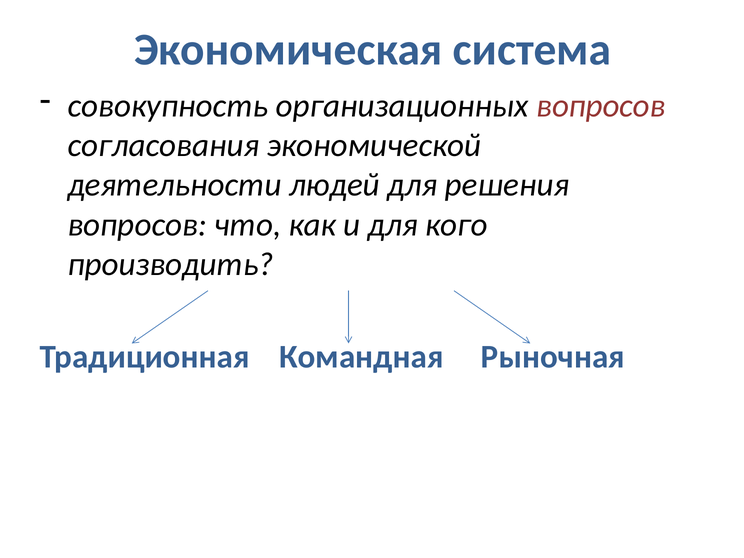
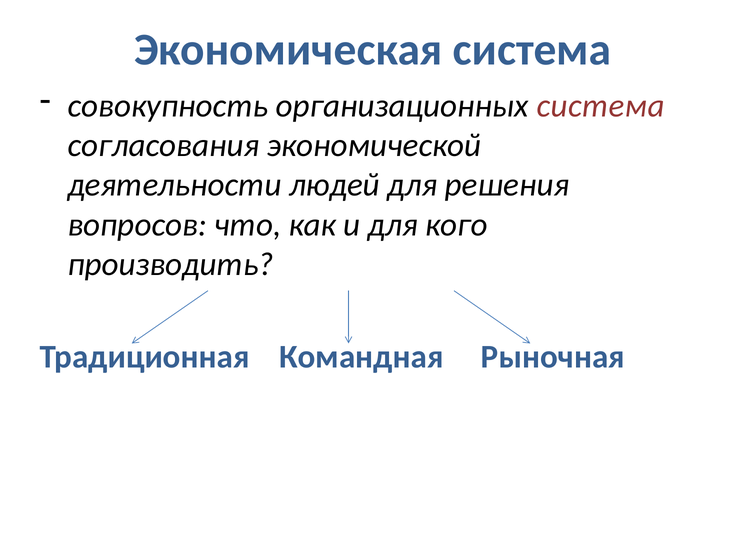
организационных вопросов: вопросов -> система
